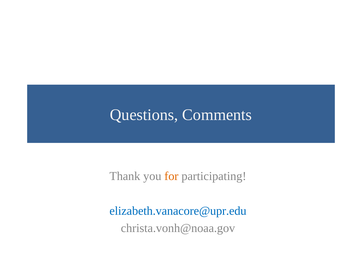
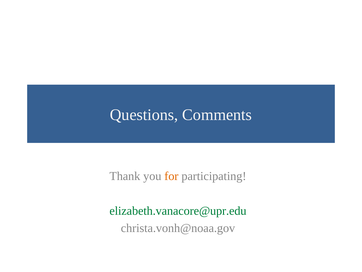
elizabeth.vanacore@upr.edu colour: blue -> green
